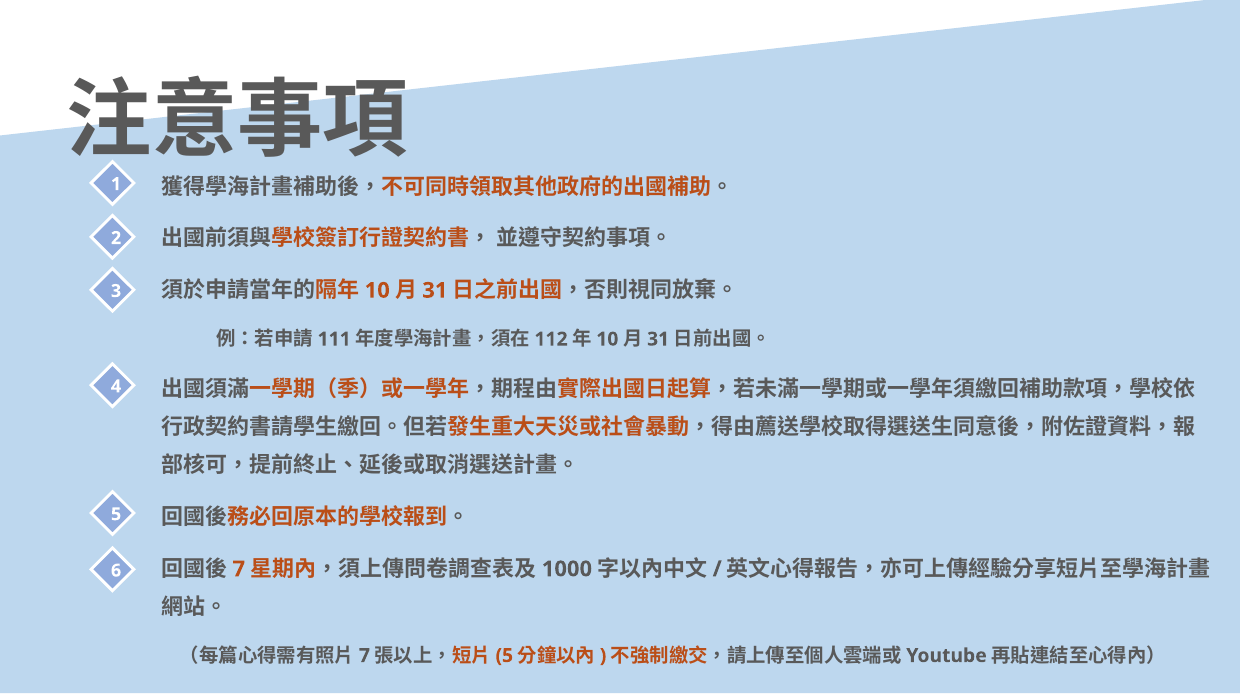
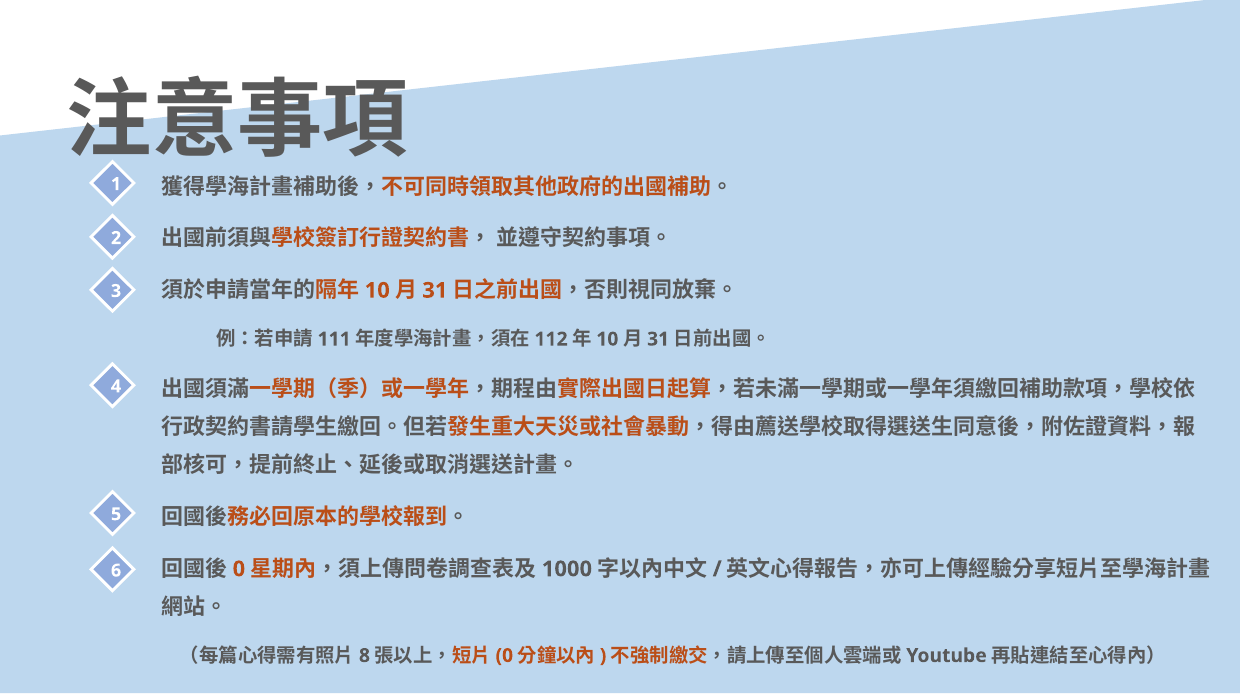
7 at (239, 569): 7 -> 0
7 at (364, 656): 7 -> 8
5 at (504, 656): 5 -> 0
